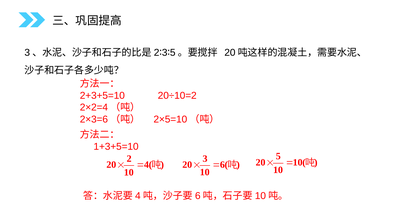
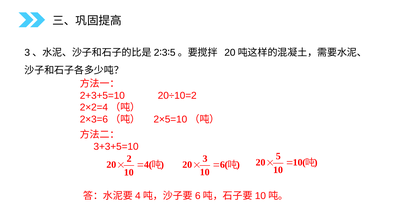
1+3+5=10: 1+3+5=10 -> 3+3+5=10
